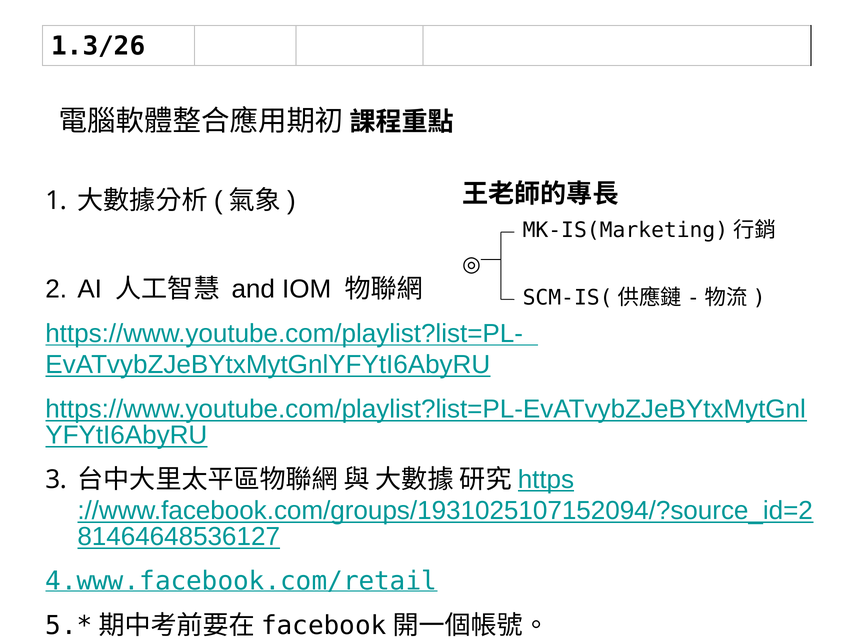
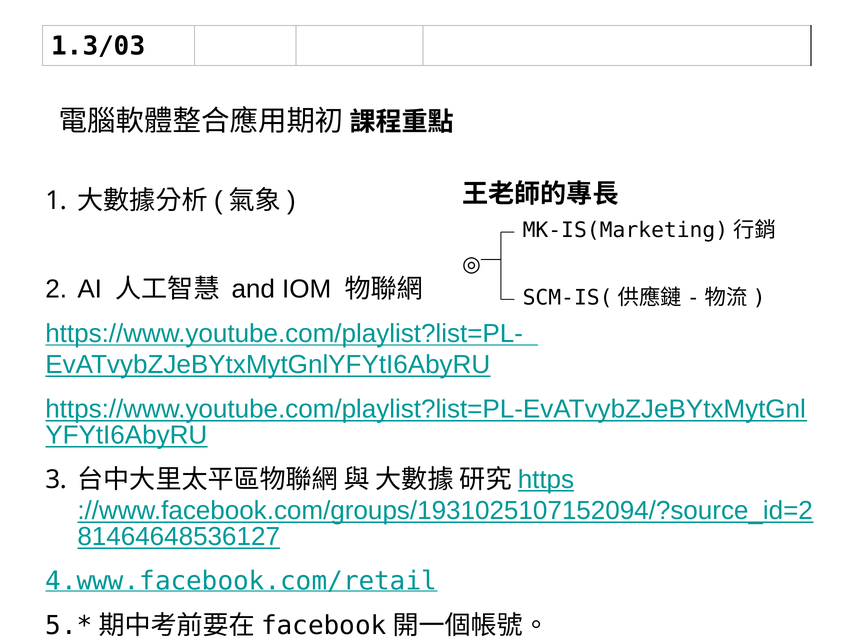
1.3/26: 1.3/26 -> 1.3/03
